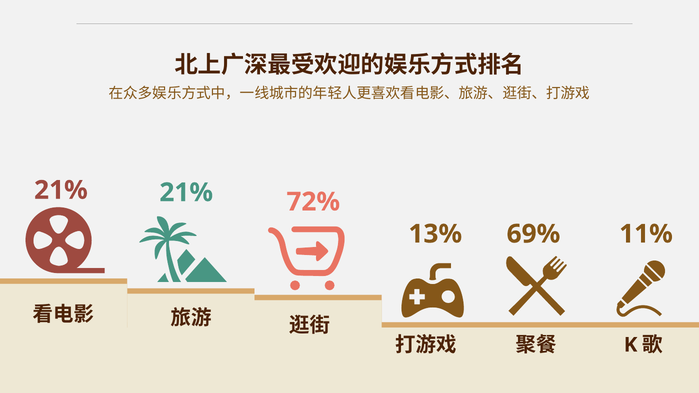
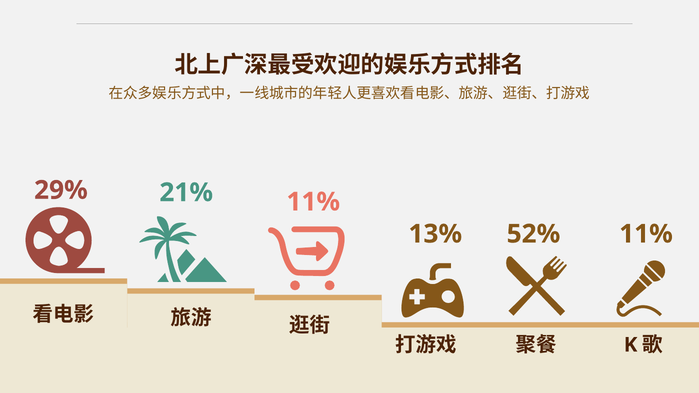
21% at (61, 190): 21% -> 29%
21% 72%: 72% -> 11%
69%: 69% -> 52%
